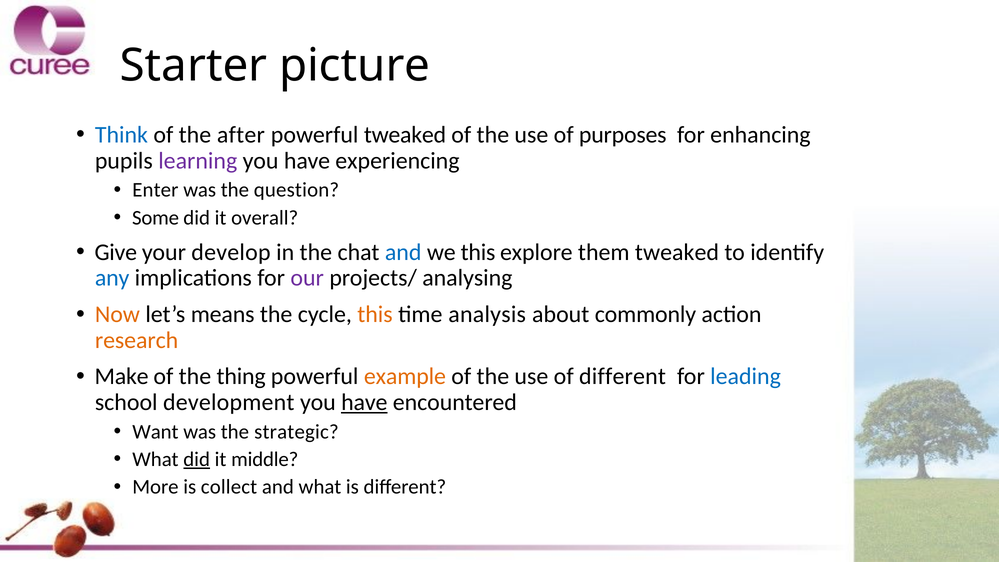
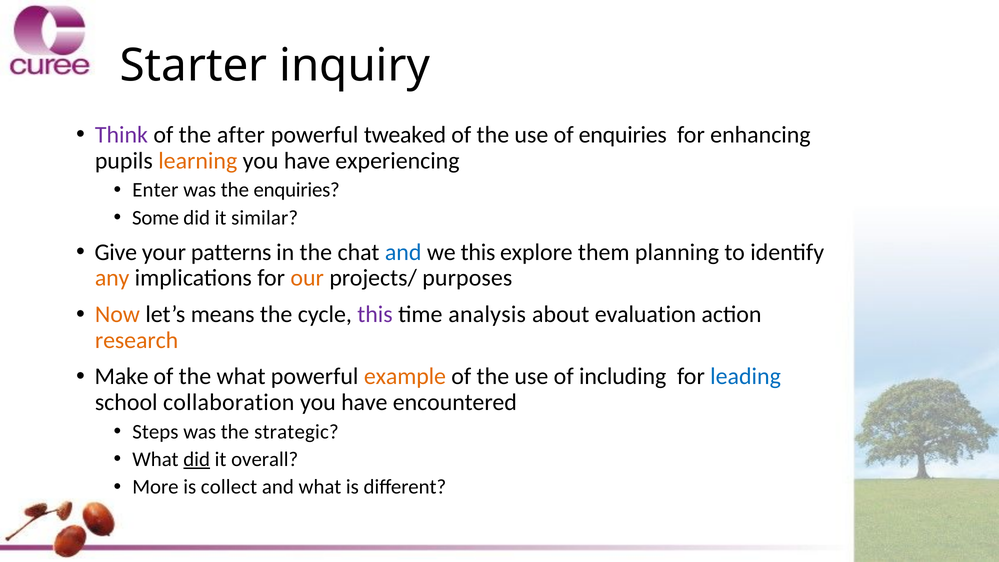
picture: picture -> inquiry
Think colour: blue -> purple
of purposes: purposes -> enquiries
learning colour: purple -> orange
the question: question -> enquiries
overall: overall -> similar
develop: develop -> patterns
them tweaked: tweaked -> planning
any colour: blue -> orange
our colour: purple -> orange
analysing: analysing -> purposes
this at (375, 314) colour: orange -> purple
commonly: commonly -> evaluation
the thing: thing -> what
of different: different -> including
development: development -> collaboration
have at (364, 402) underline: present -> none
Want: Want -> Steps
middle: middle -> overall
